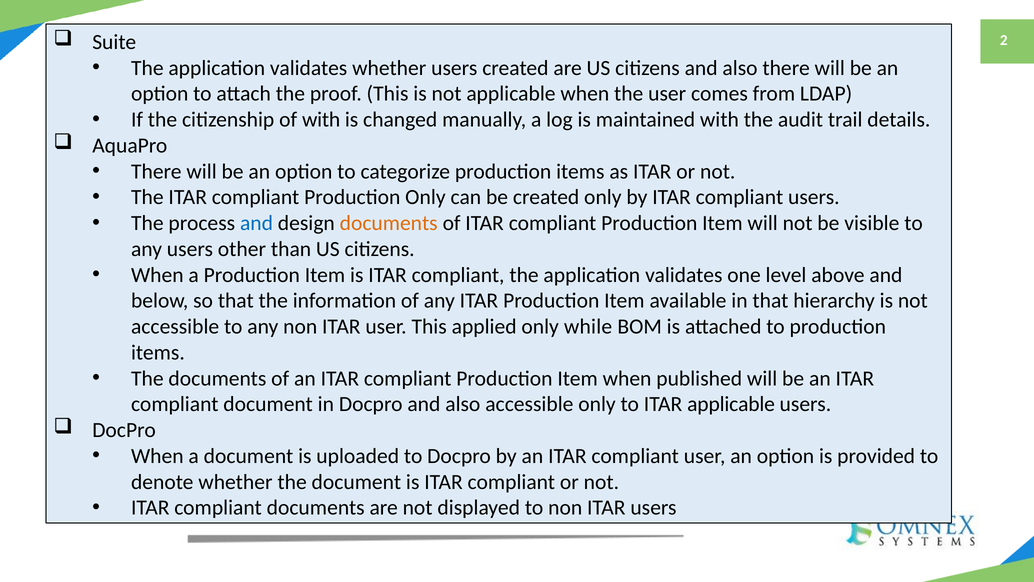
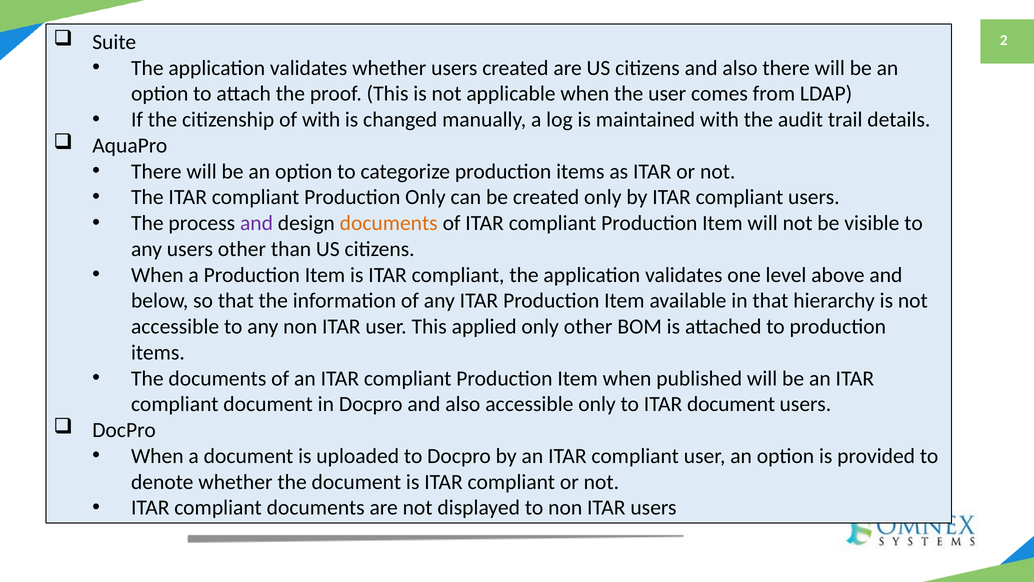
and at (257, 223) colour: blue -> purple
only while: while -> other
ITAR applicable: applicable -> document
